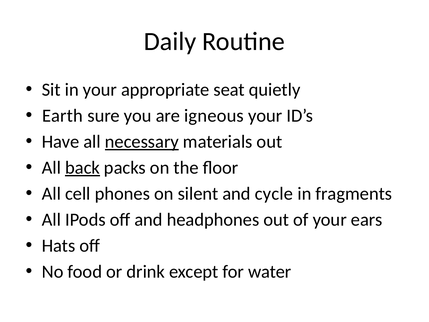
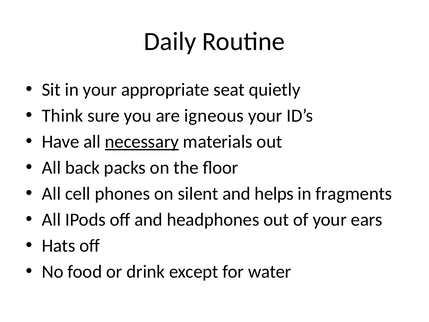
Earth: Earth -> Think
back underline: present -> none
cycle: cycle -> helps
